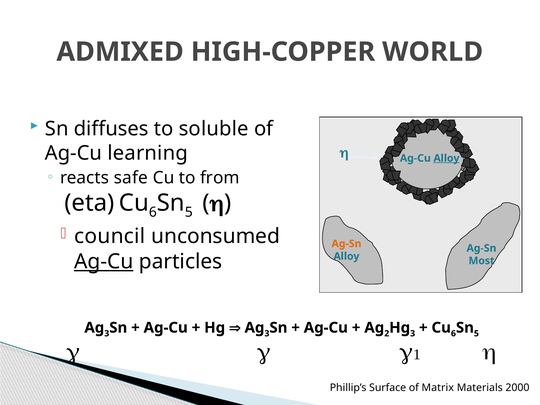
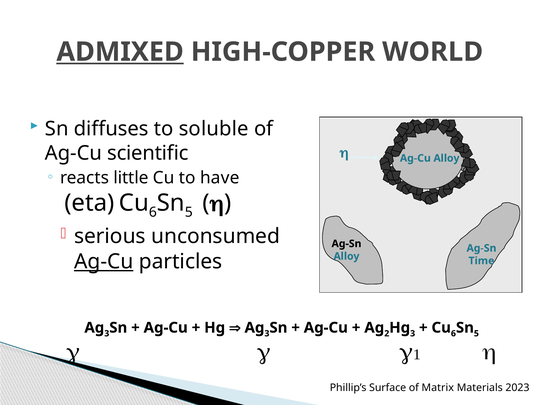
ADMIXED underline: none -> present
learning: learning -> scientific
Alloy at (446, 158) underline: present -> none
safe: safe -> little
from: from -> have
council: council -> serious
Ag-Sn at (346, 244) colour: orange -> black
Most: Most -> Time
2000: 2000 -> 2023
